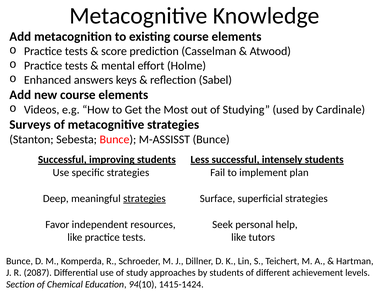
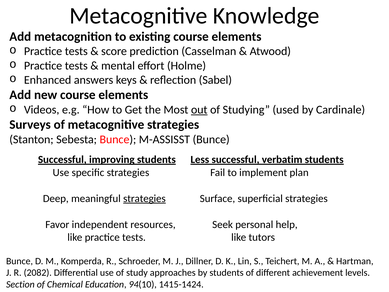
out underline: none -> present
intensely: intensely -> verbatim
2087: 2087 -> 2082
